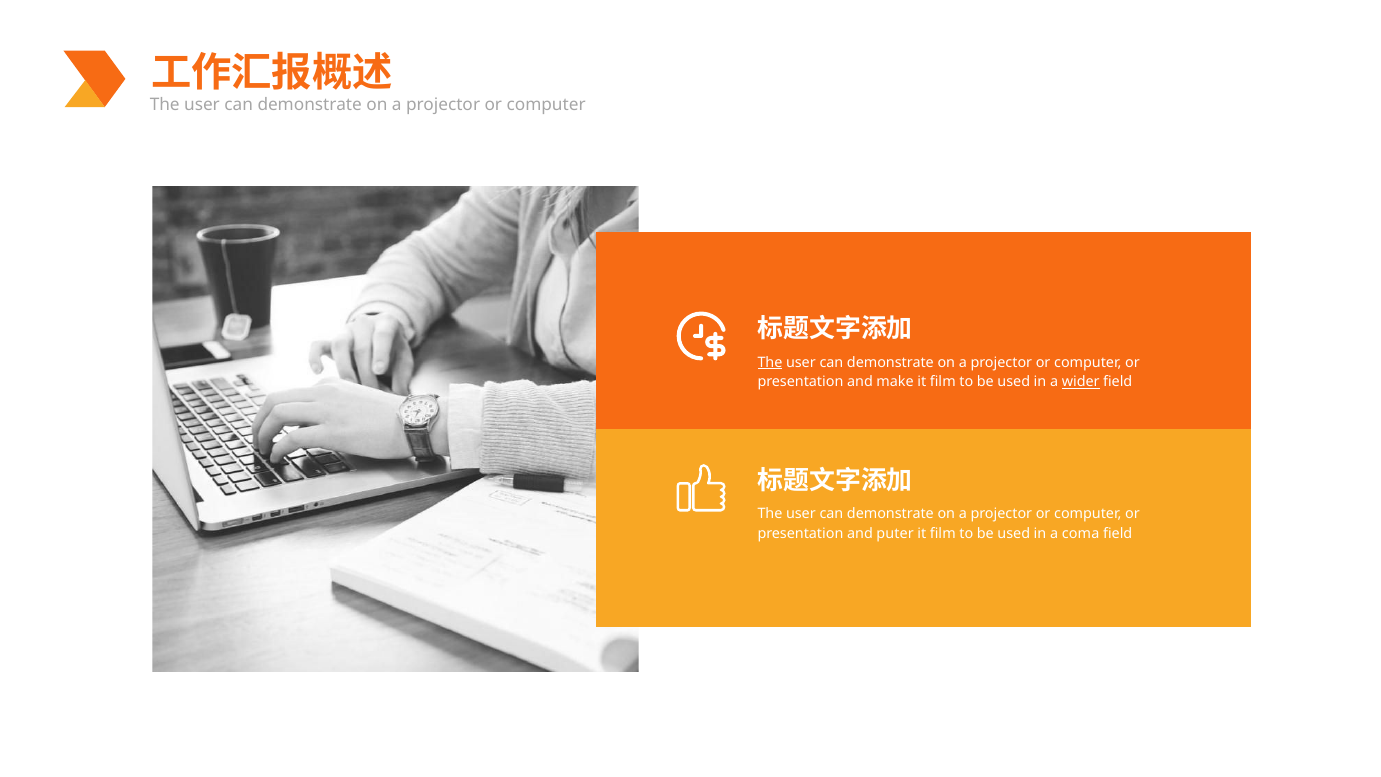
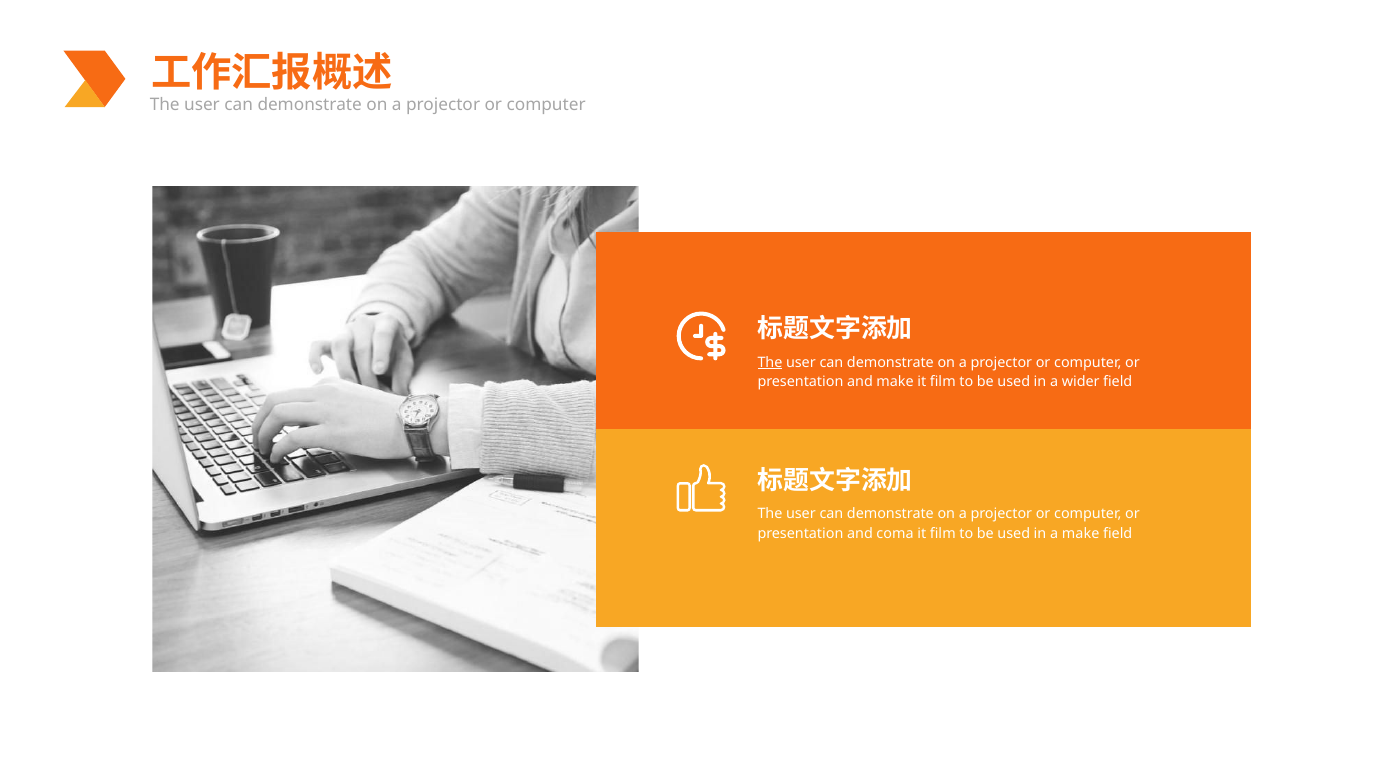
wider underline: present -> none
puter: puter -> coma
a coma: coma -> make
